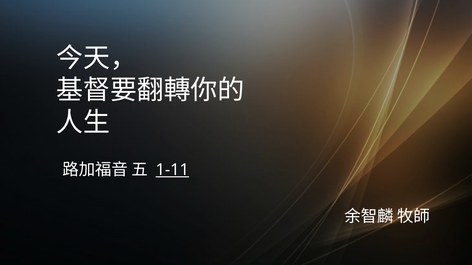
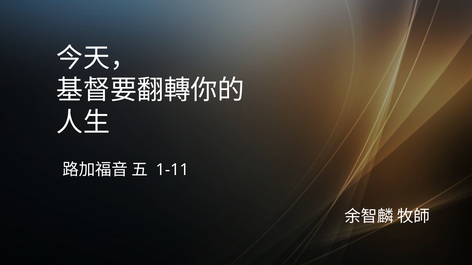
1-11 underline: present -> none
